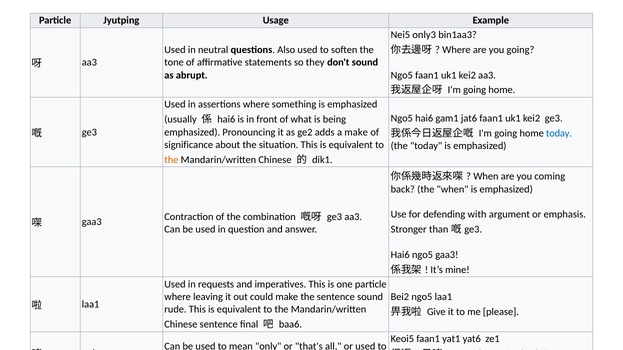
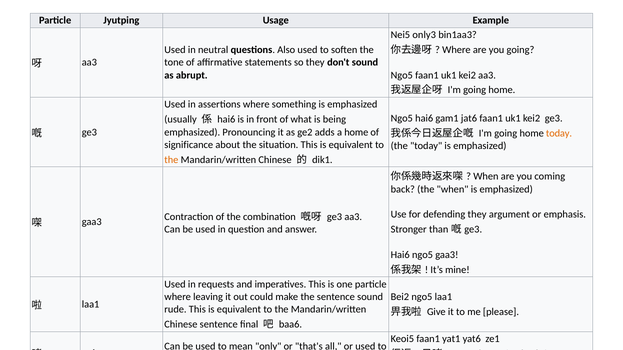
a make: make -> home
today at (559, 133) colour: blue -> orange
defending with: with -> they
